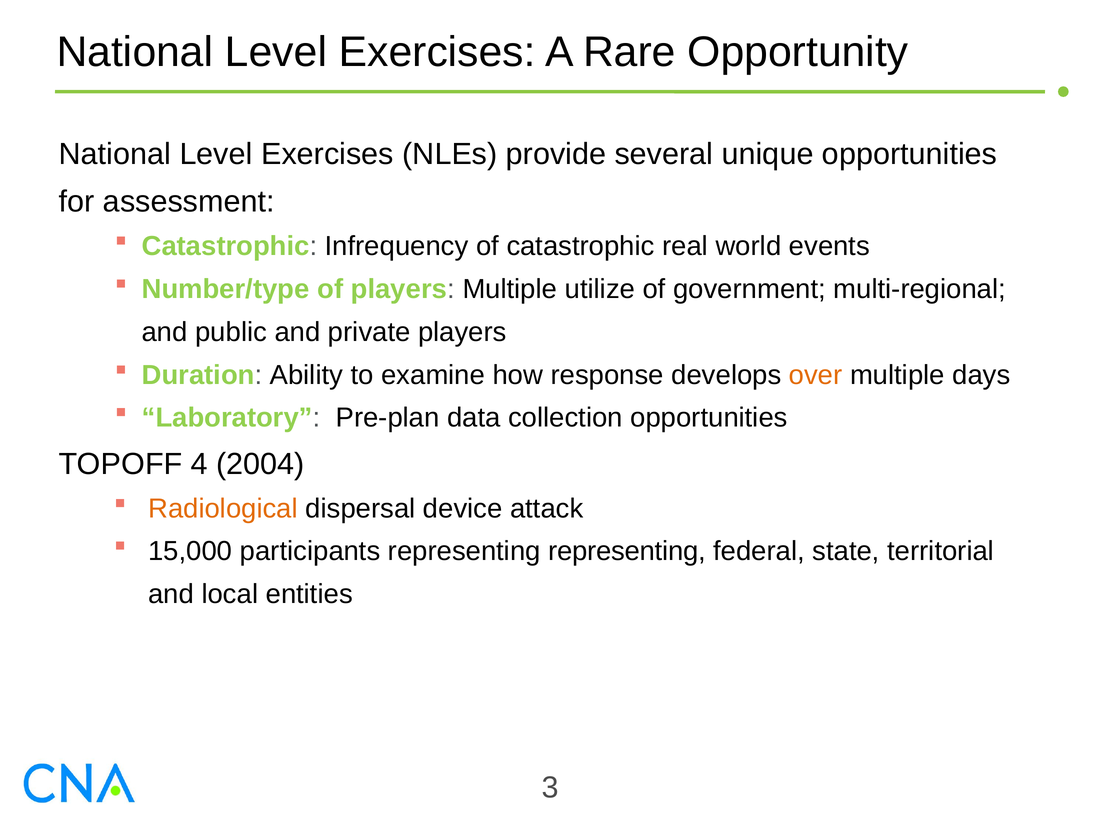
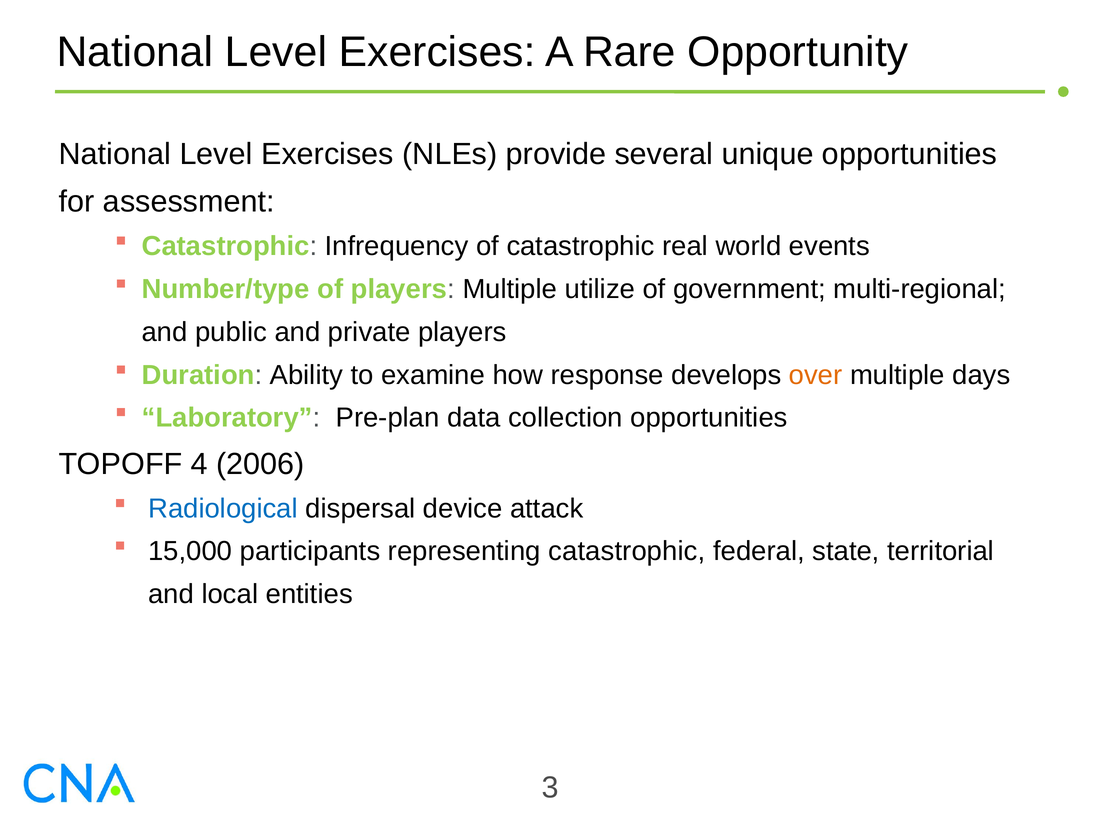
2004: 2004 -> 2006
Radiological colour: orange -> blue
representing representing: representing -> catastrophic
